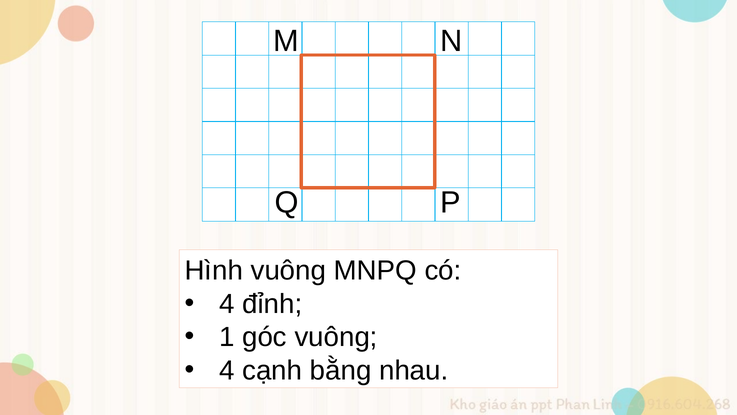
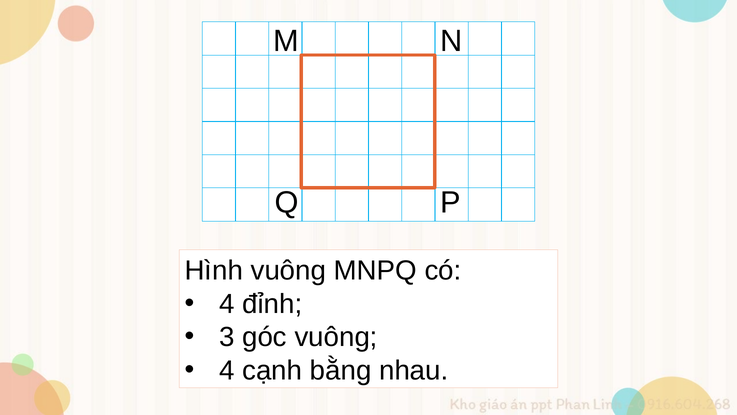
1: 1 -> 3
